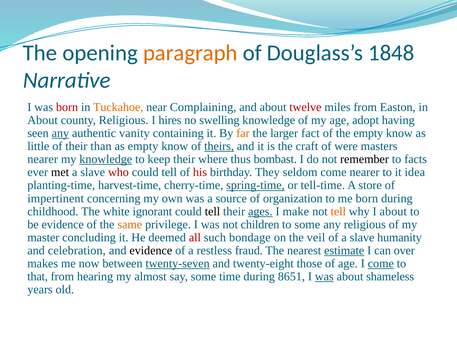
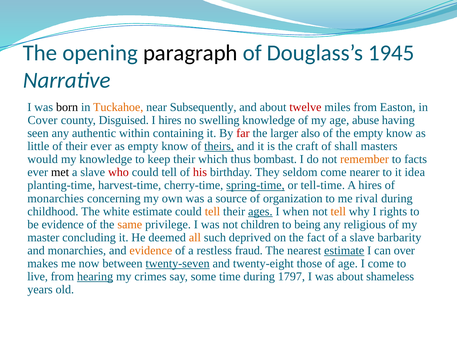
paragraph colour: orange -> black
1848: 1848 -> 1945
born at (67, 107) colour: red -> black
Complaining: Complaining -> Subsequently
About at (43, 120): About -> Cover
county Religious: Religious -> Disguised
adopt: adopt -> abuse
any at (60, 133) underline: present -> none
vanity: vanity -> within
far colour: orange -> red
fact: fact -> also
their than: than -> ever
were: were -> shall
nearer at (43, 159): nearer -> would
knowledge at (106, 159) underline: present -> none
where: where -> which
remember colour: black -> orange
A store: store -> hires
impertinent at (56, 198): impertinent -> monarchies
me born: born -> rival
white ignorant: ignorant -> estimate
tell at (212, 211) colour: black -> orange
make: make -> when
I about: about -> rights
to some: some -> being
all colour: red -> orange
bondage: bondage -> deprived
veil: veil -> fact
humanity: humanity -> barbarity
and celebration: celebration -> monarchies
evidence at (151, 250) colour: black -> orange
come at (381, 263) underline: present -> none
that: that -> live
hearing underline: none -> present
almost: almost -> crimes
8651: 8651 -> 1797
was at (324, 276) underline: present -> none
